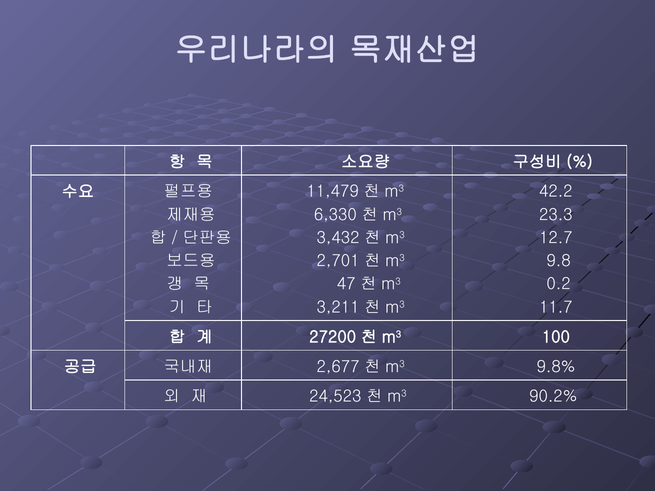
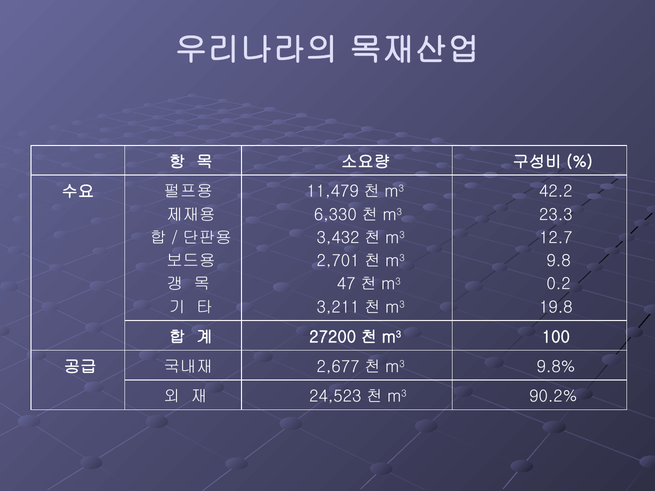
11.7: 11.7 -> 19.8
